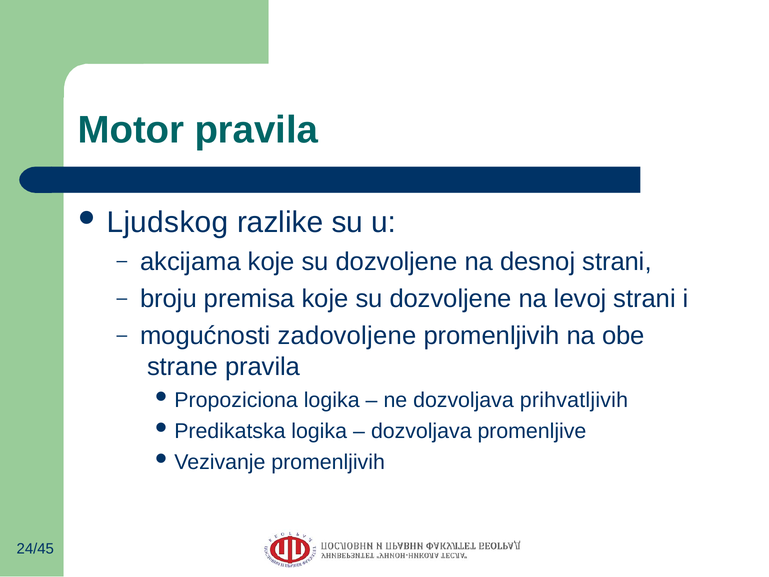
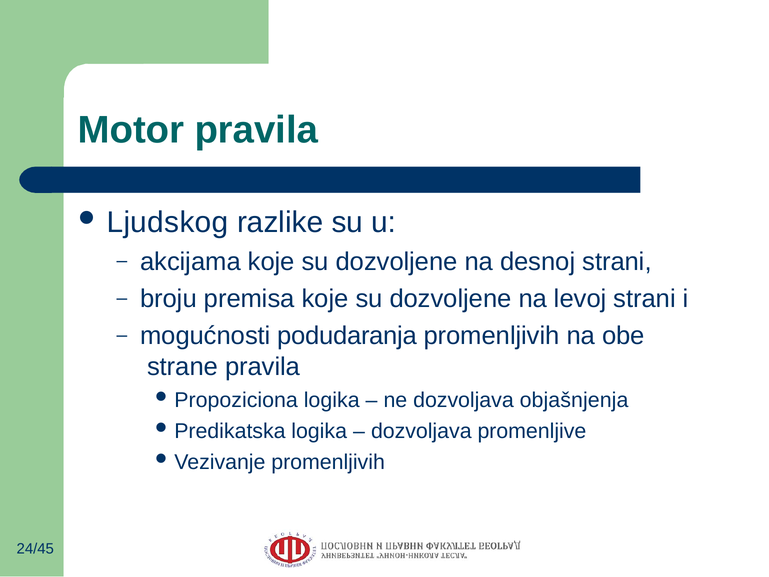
zadovoljene: zadovoljene -> podudaranja
prihvatljivih: prihvatljivih -> objašnjenja
